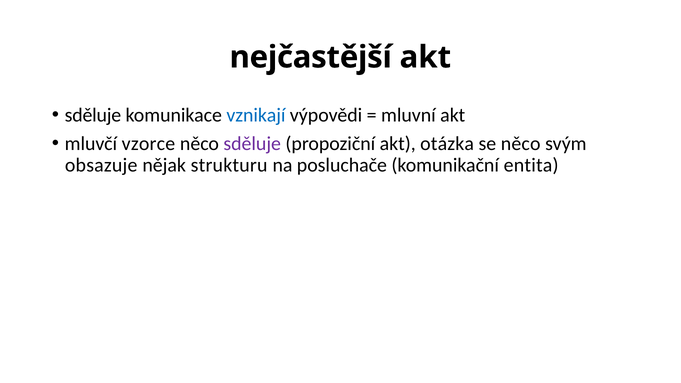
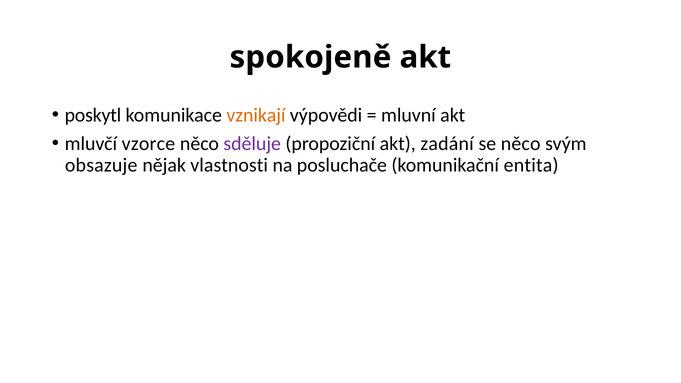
nejčastější: nejčastější -> spokojeně
sděluje at (93, 115): sděluje -> poskytl
vznikají colour: blue -> orange
otázka: otázka -> zadání
strukturu: strukturu -> vlastnosti
